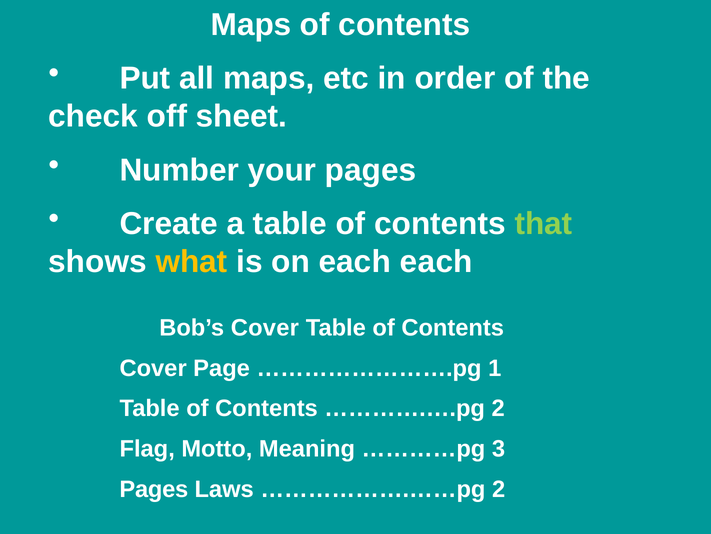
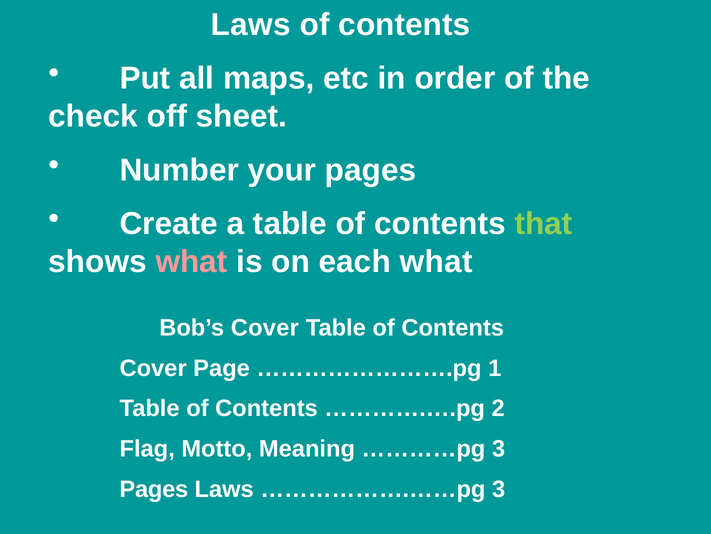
Maps at (251, 25): Maps -> Laws
what at (192, 262) colour: yellow -> pink
each each: each -> what
……………….……pg 2: 2 -> 3
